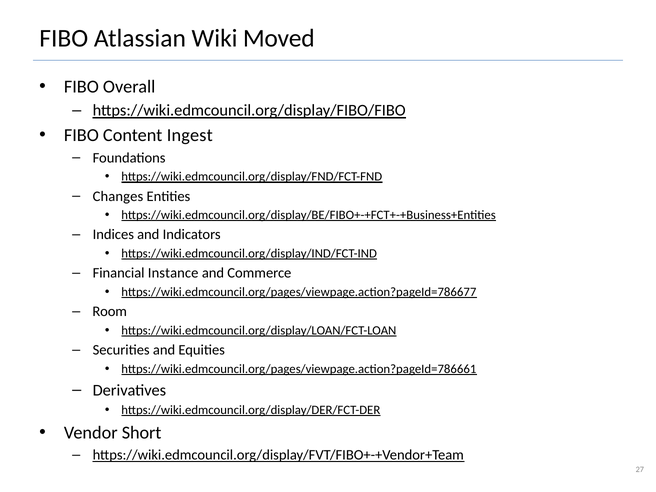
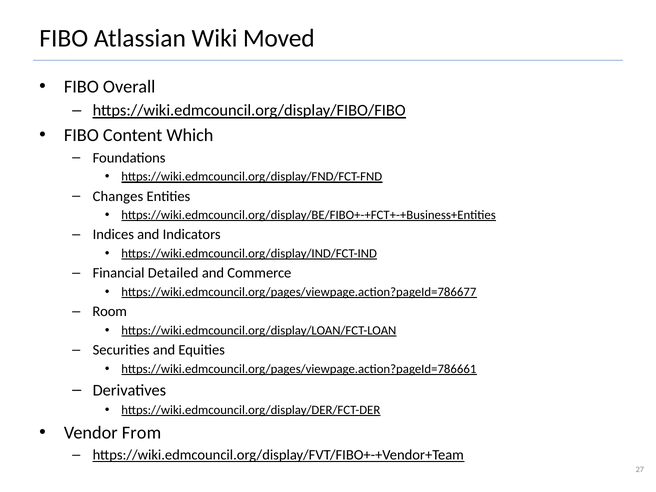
Ingest: Ingest -> Which
Instance: Instance -> Detailed
Short: Short -> From
